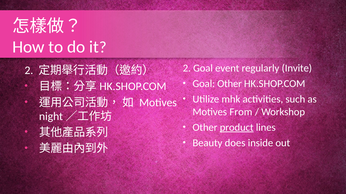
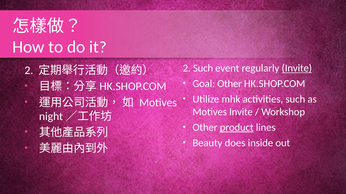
2 Goal: Goal -> Such
Invite at (297, 68) underline: none -> present
Motives From: From -> Invite
